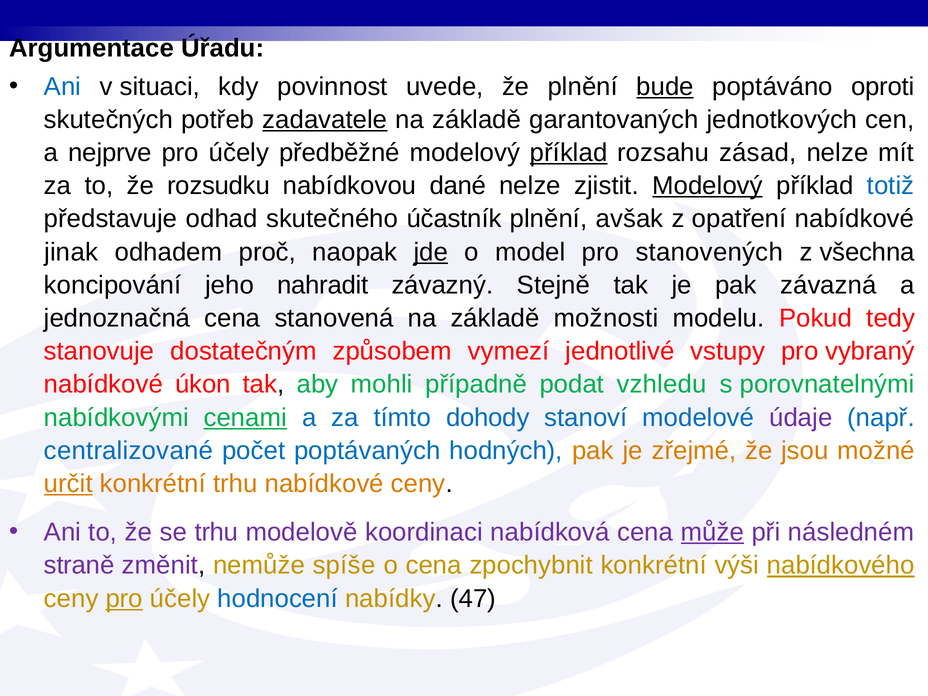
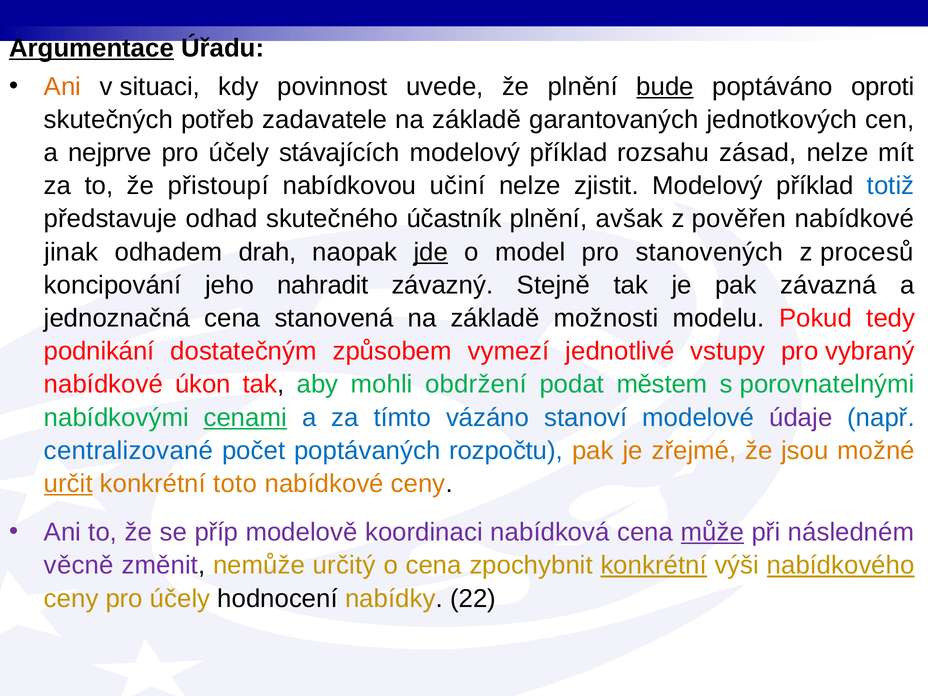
Argumentace underline: none -> present
Ani at (63, 87) colour: blue -> orange
zadavatele underline: present -> none
předběžné: předběžné -> stávajících
příklad at (569, 153) underline: present -> none
rozsudku: rozsudku -> přistoupí
dané: dané -> učiní
Modelový at (708, 186) underline: present -> none
opatření: opatření -> pověřen
proč: proč -> drah
všechna: všechna -> procesů
stanovuje: stanovuje -> podnikání
případně: případně -> obdržení
vzhledu: vzhledu -> městem
dohody: dohody -> vázáno
hodných: hodných -> rozpočtu
konkrétní trhu: trhu -> toto
se trhu: trhu -> příp
straně: straně -> věcně
spíše: spíše -> určitý
konkrétní at (654, 565) underline: none -> present
pro at (124, 599) underline: present -> none
hodnocení colour: blue -> black
47: 47 -> 22
